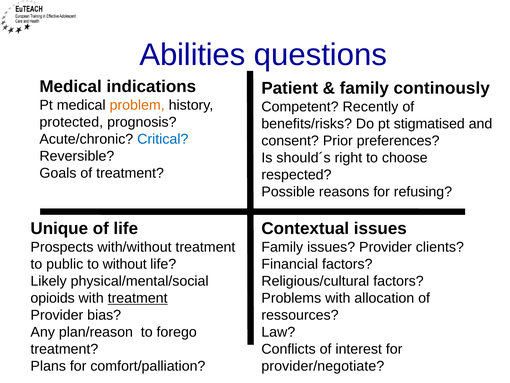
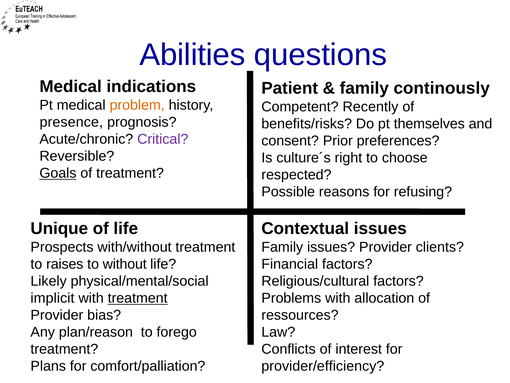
protected: protected -> presence
stigmatised: stigmatised -> themselves
Critical colour: blue -> purple
should´s: should´s -> culture´s
Goals underline: none -> present
public: public -> raises
opioids: opioids -> implicit
provider/negotiate: provider/negotiate -> provider/efficiency
